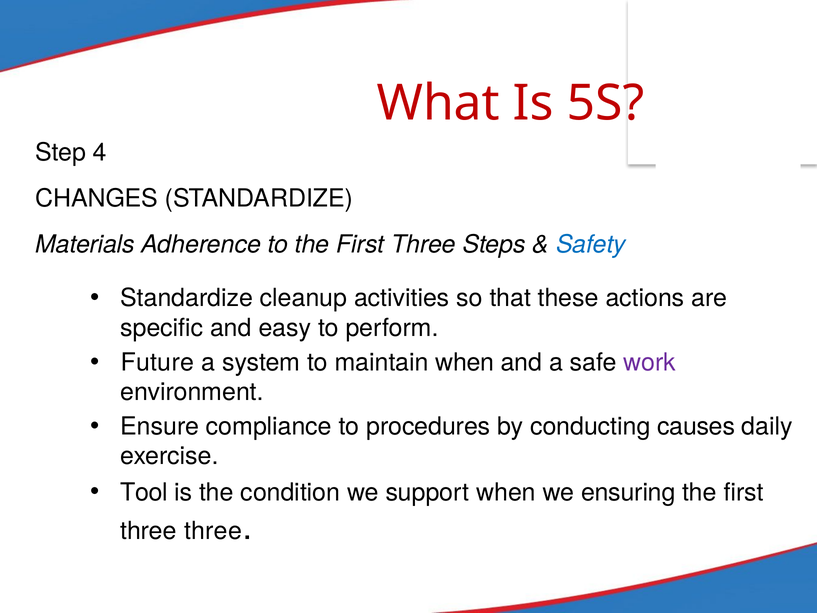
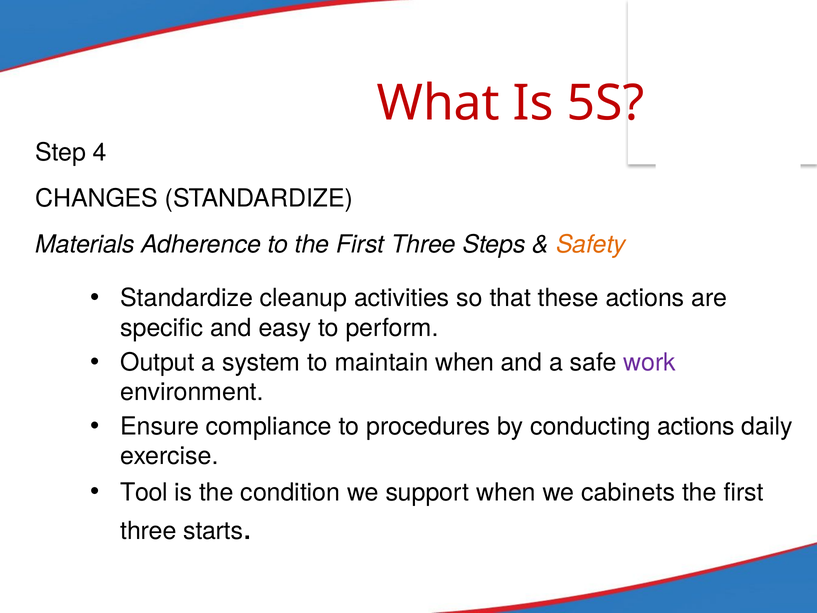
Safety colour: blue -> orange
Future: Future -> Output
conducting causes: causes -> actions
ensuring: ensuring -> cabinets
three three: three -> starts
